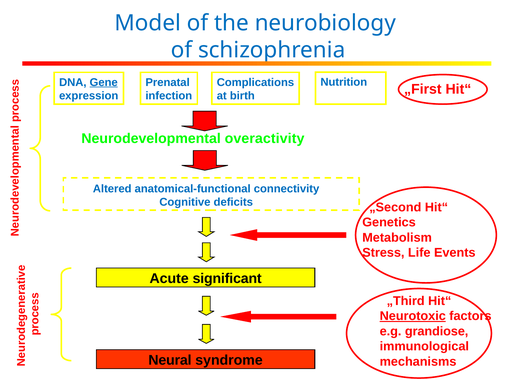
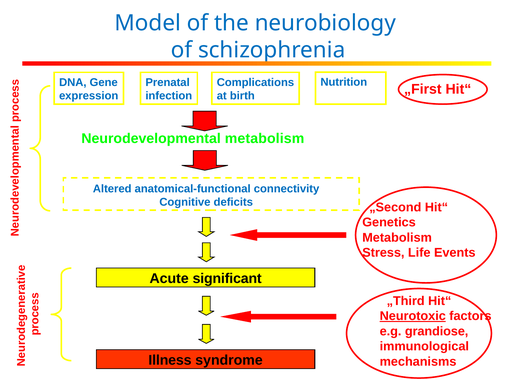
Gene underline: present -> none
Neurodevelopmental overactivity: overactivity -> metabolism
Neural: Neural -> Illness
